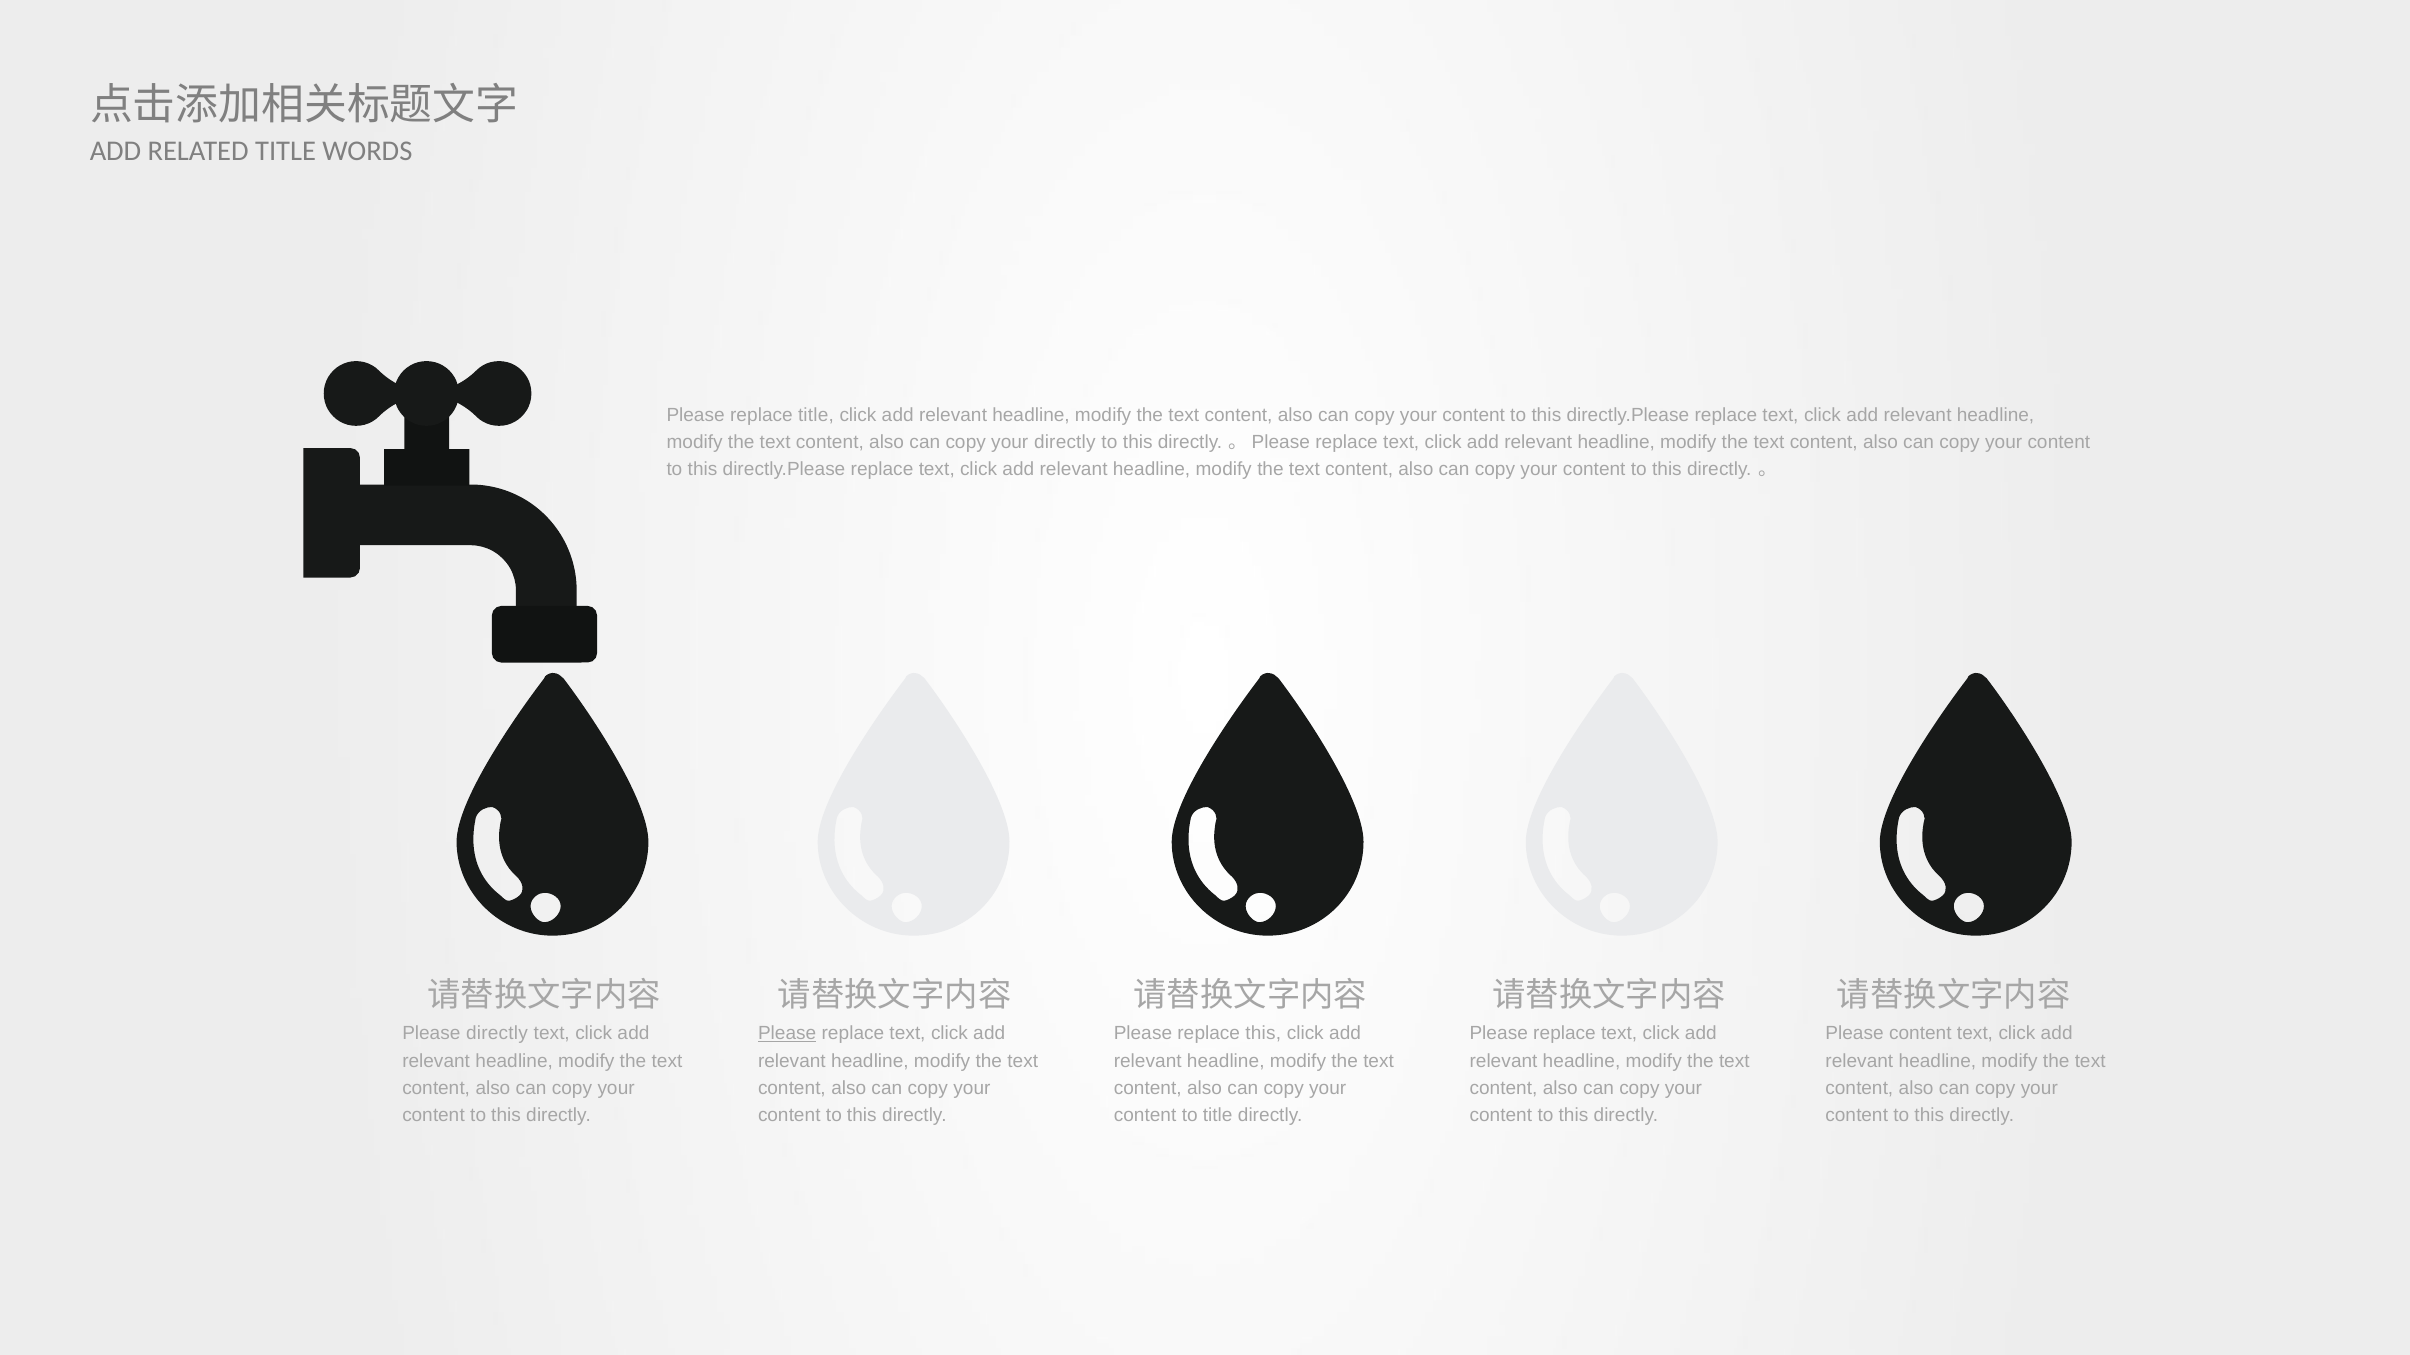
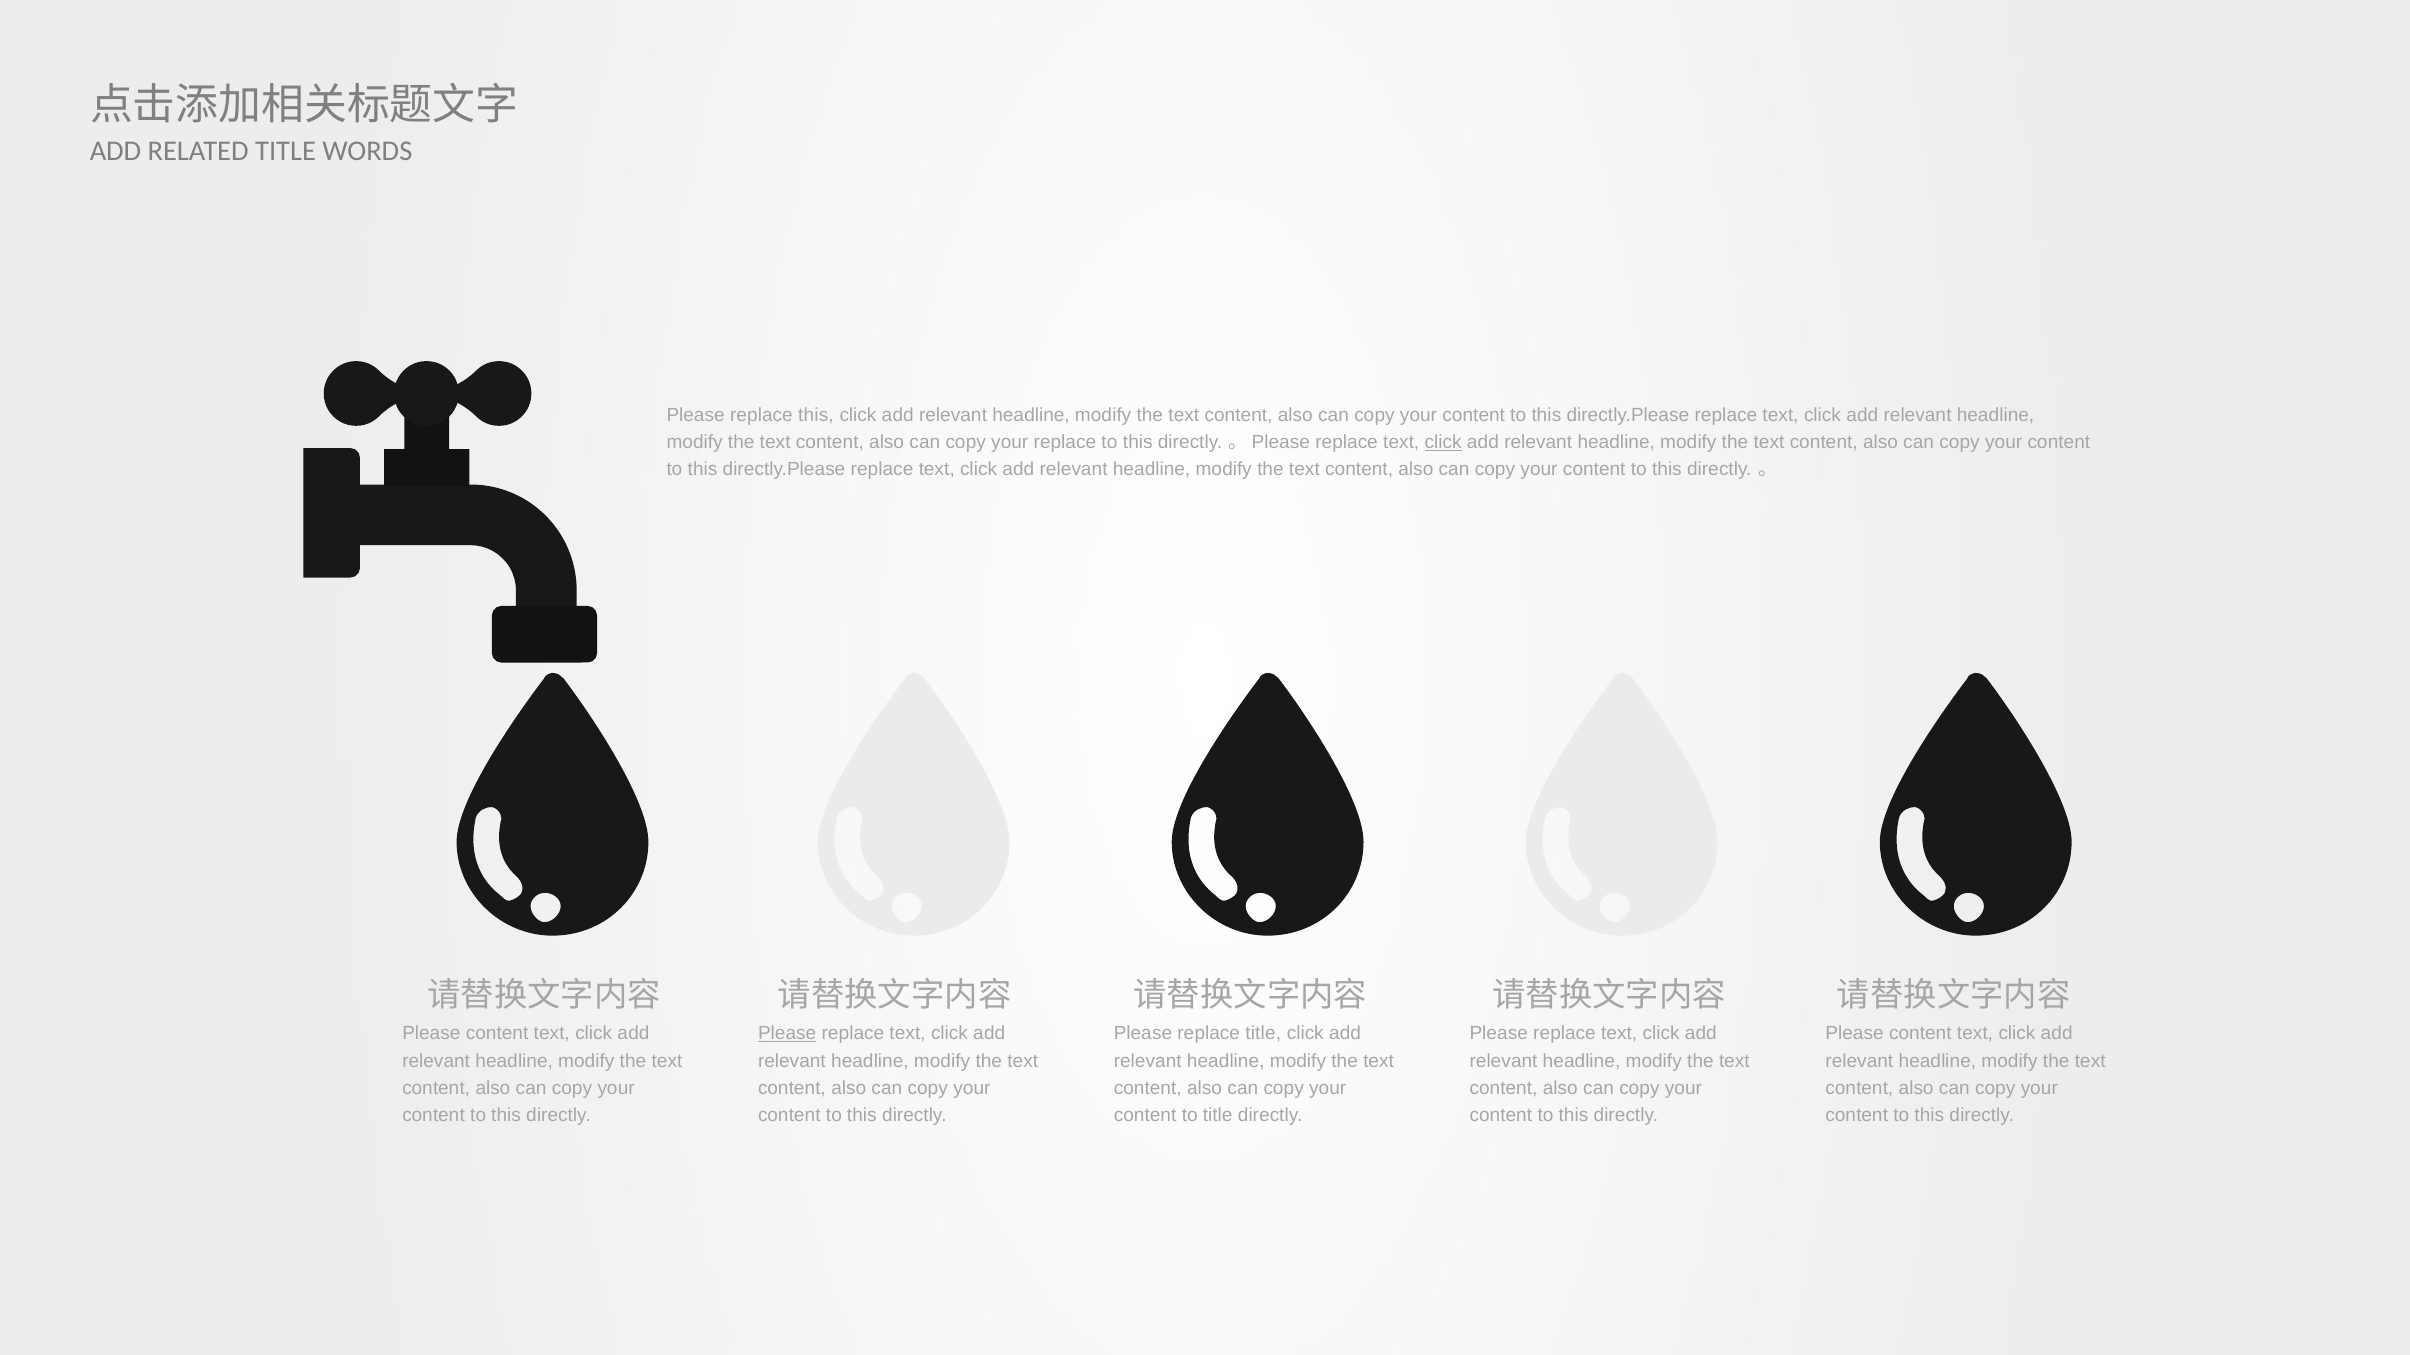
replace title: title -> this
your directly: directly -> replace
click at (1443, 443) underline: none -> present
directly at (497, 1034): directly -> content
replace this: this -> title
